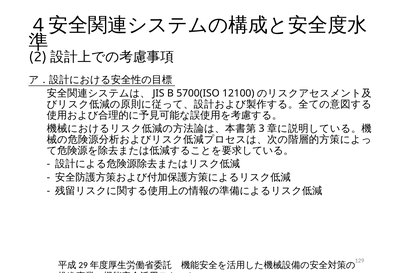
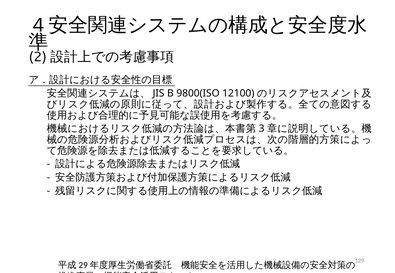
5700(ISO: 5700(ISO -> 9800(ISO
